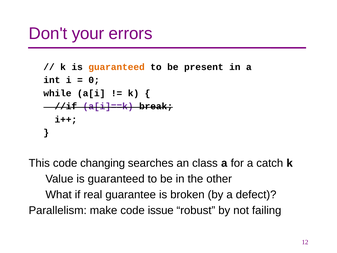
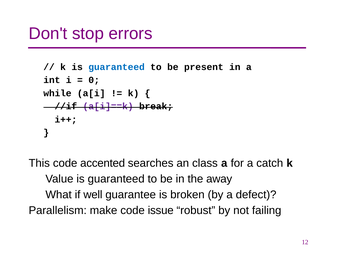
your: your -> stop
guaranteed at (117, 67) colour: orange -> blue
changing: changing -> accented
other: other -> away
real: real -> well
